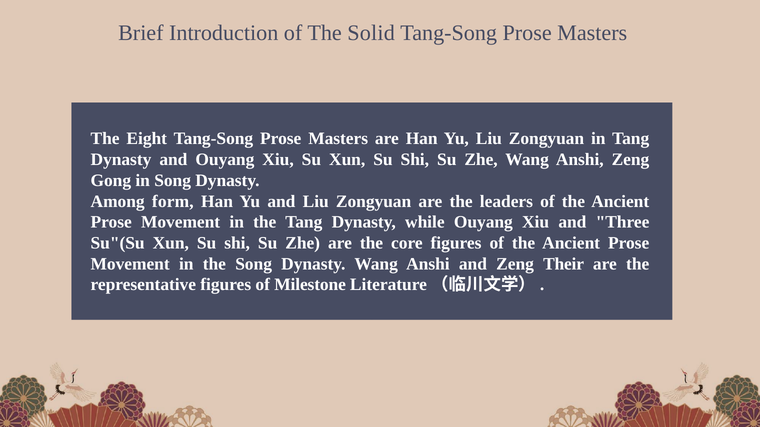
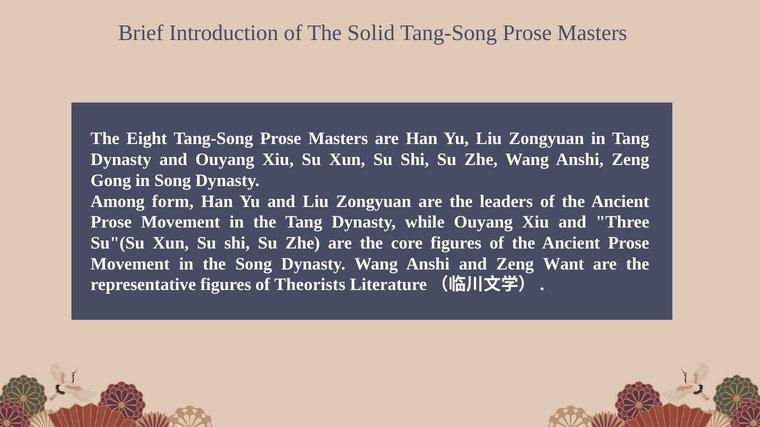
Their: Their -> Want
Milestone: Milestone -> Theorists
